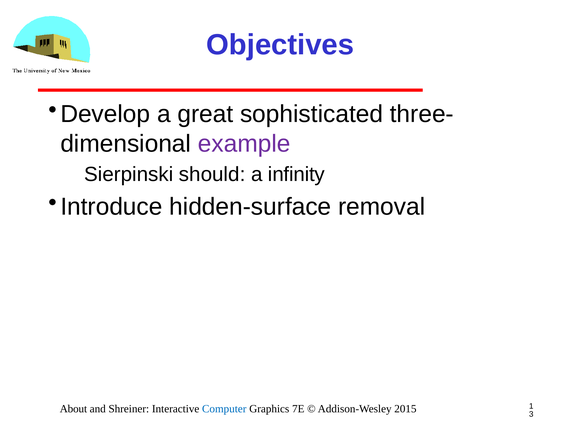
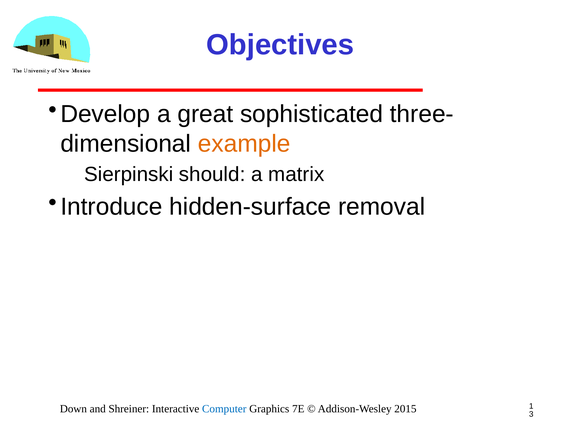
example colour: purple -> orange
infinity: infinity -> matrix
About: About -> Down
